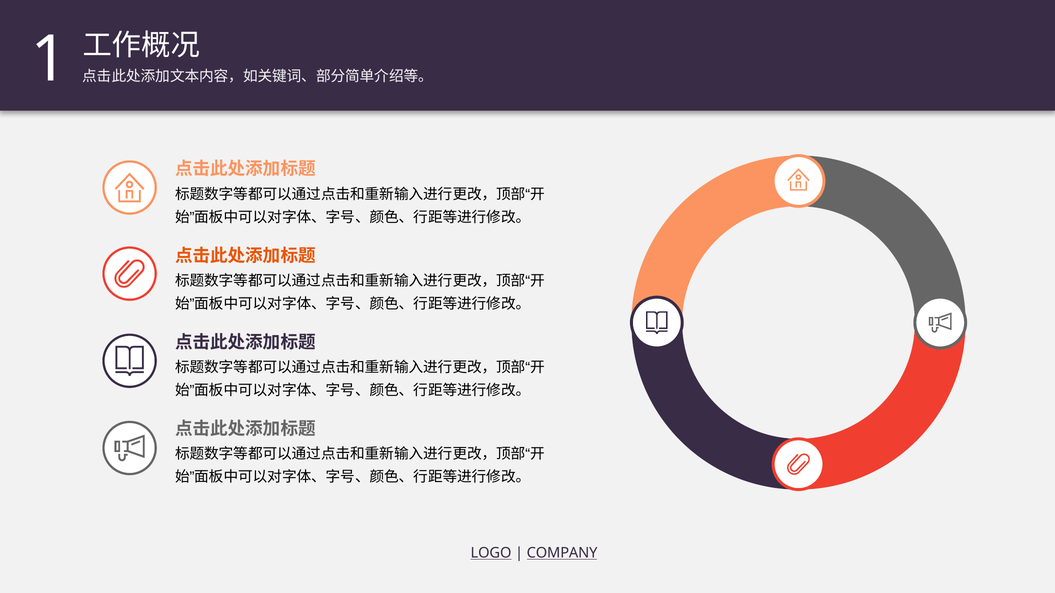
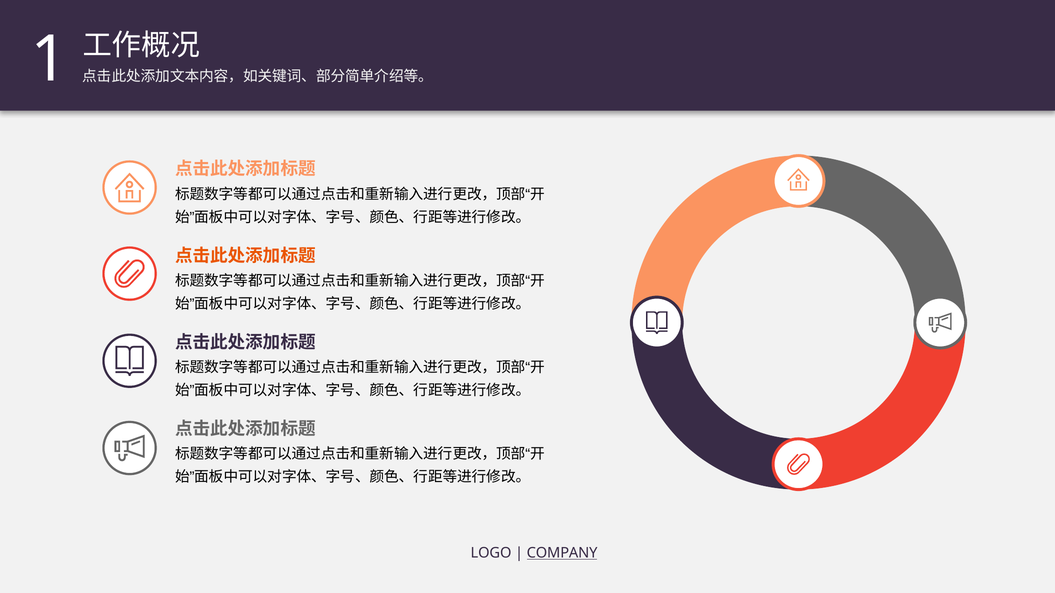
LOGO underline: present -> none
